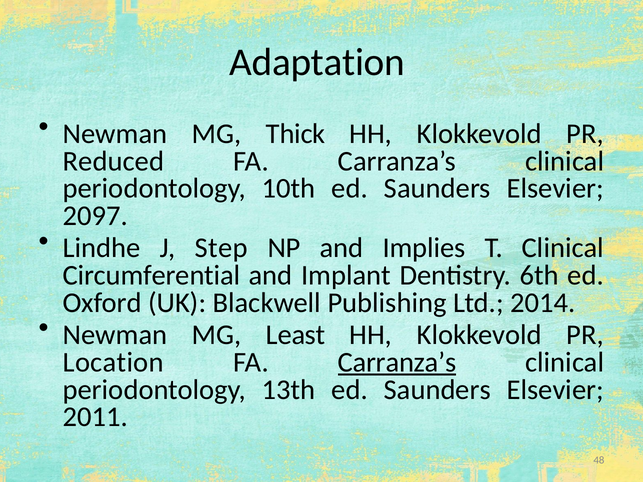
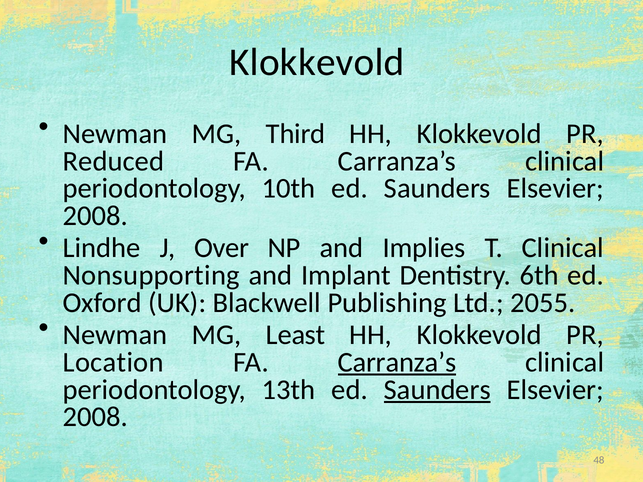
Adaptation at (317, 62): Adaptation -> Klokkevold
Thick: Thick -> Third
2097 at (95, 216): 2097 -> 2008
Step: Step -> Over
Circumferential: Circumferential -> Nonsupporting
2014: 2014 -> 2055
Saunders at (437, 390) underline: none -> present
2011 at (95, 417): 2011 -> 2008
